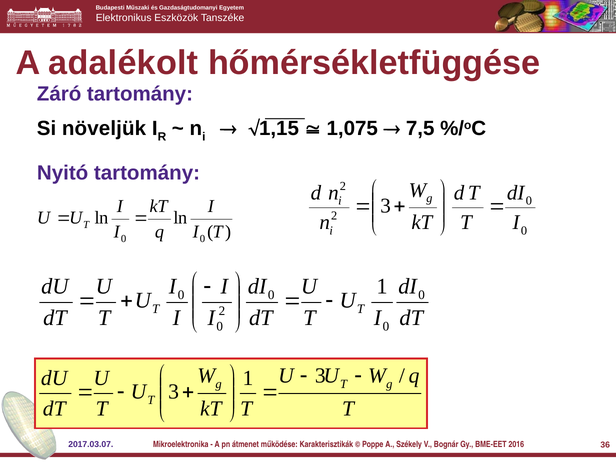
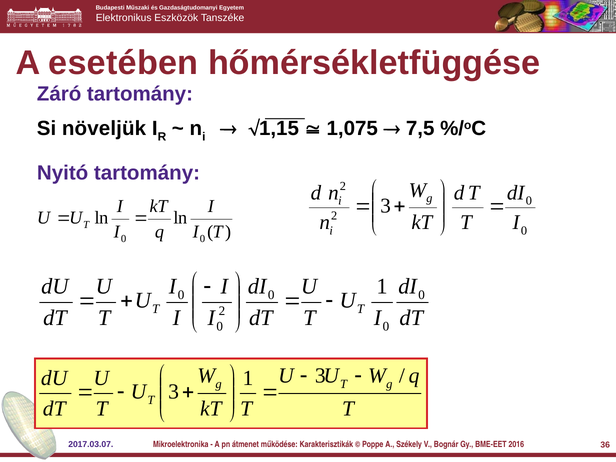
adalékolt: adalékolt -> esetében
